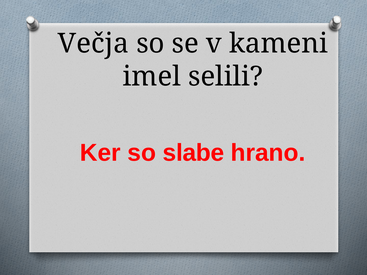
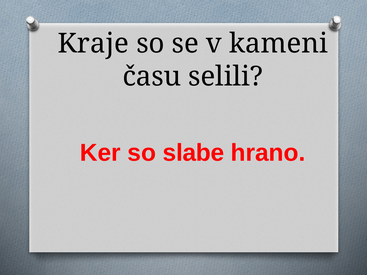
Večja: Večja -> Kraje
imel: imel -> času
